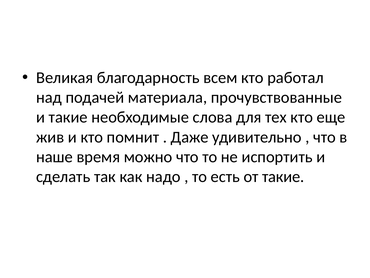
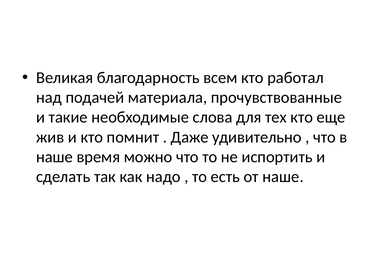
от такие: такие -> наше
